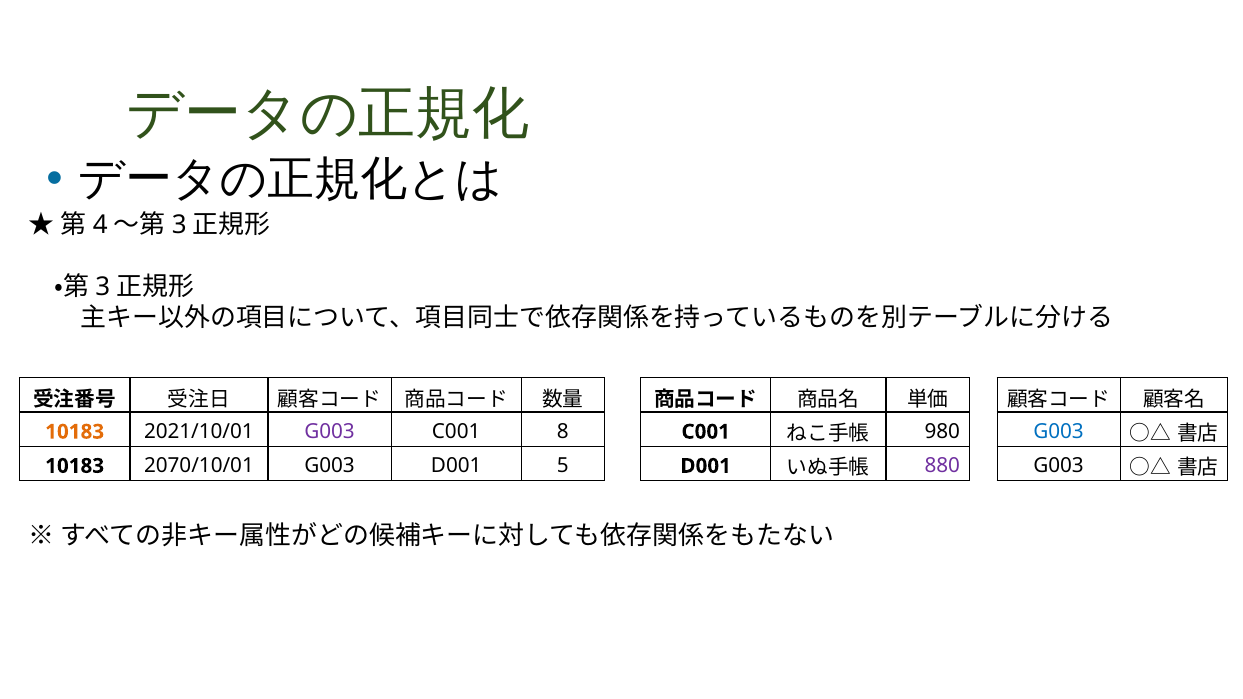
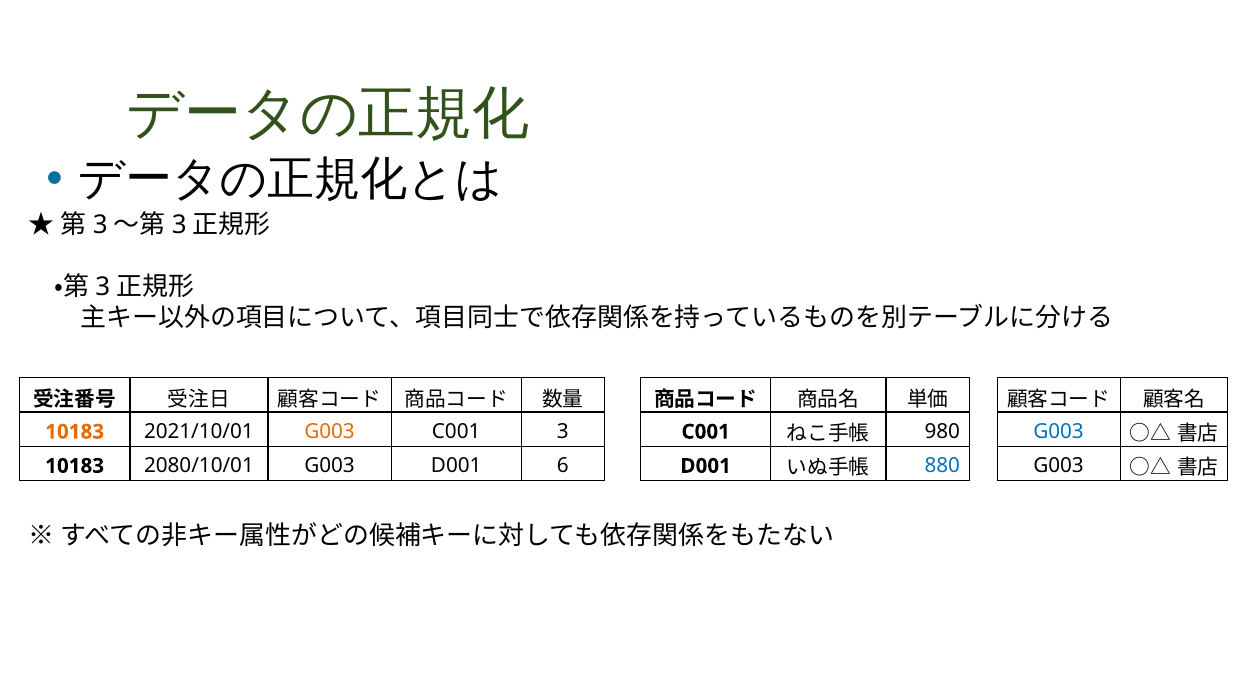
4 at (100, 225): 4 -> 3
G003 at (330, 432) colour: purple -> orange
C001 8: 8 -> 3
2070/10/01: 2070/10/01 -> 2080/10/01
5: 5 -> 6
880 colour: purple -> blue
